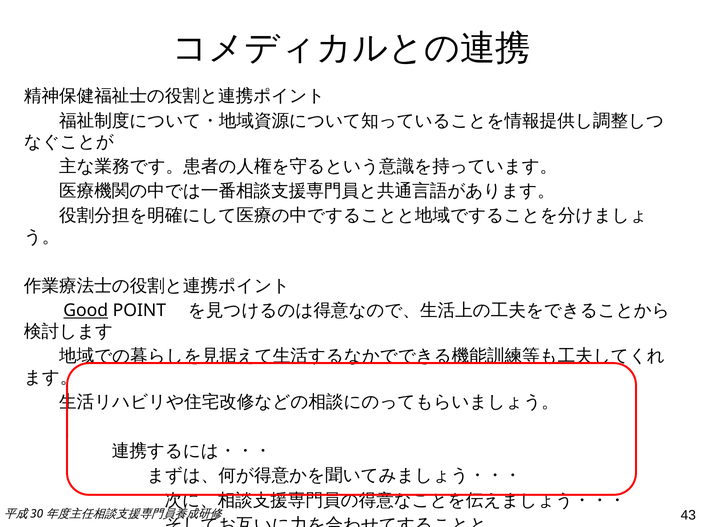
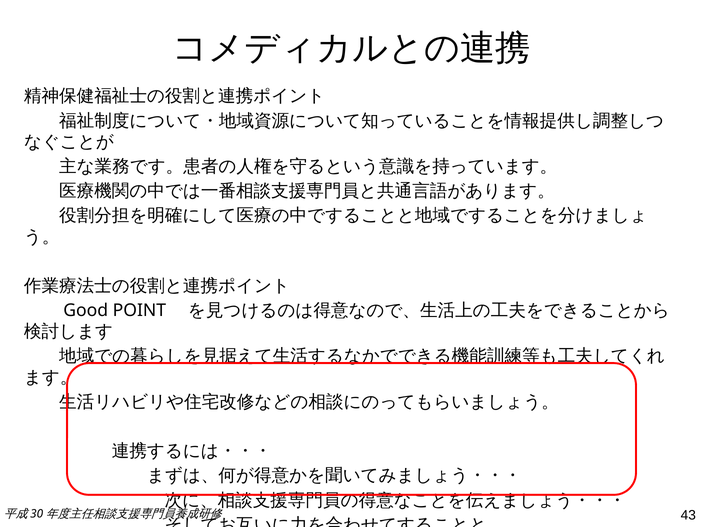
Good underline: present -> none
